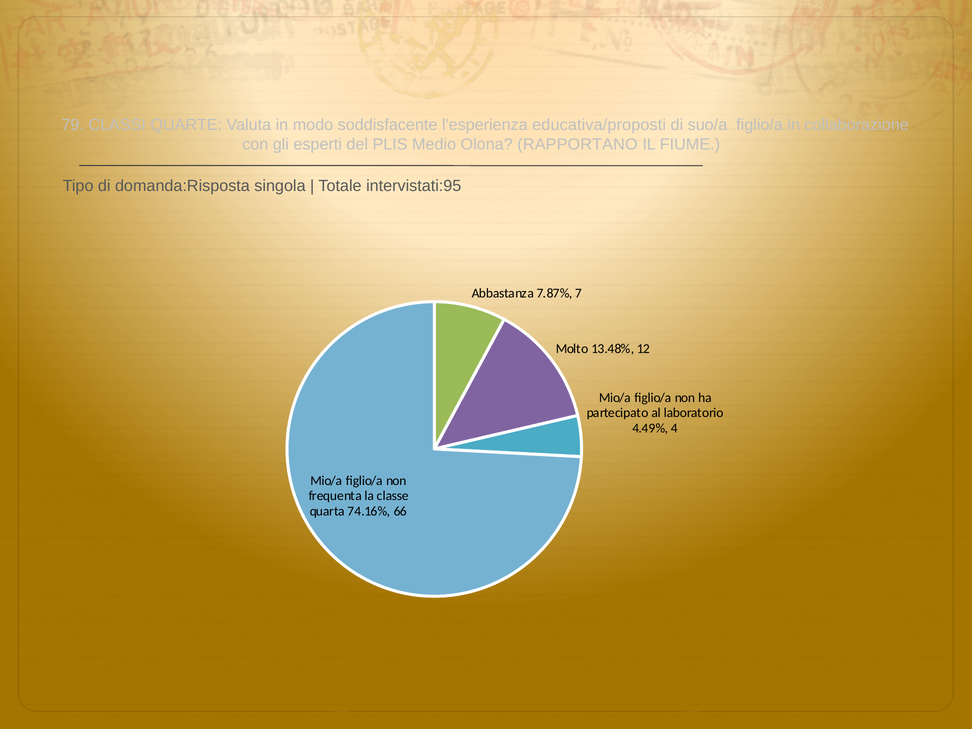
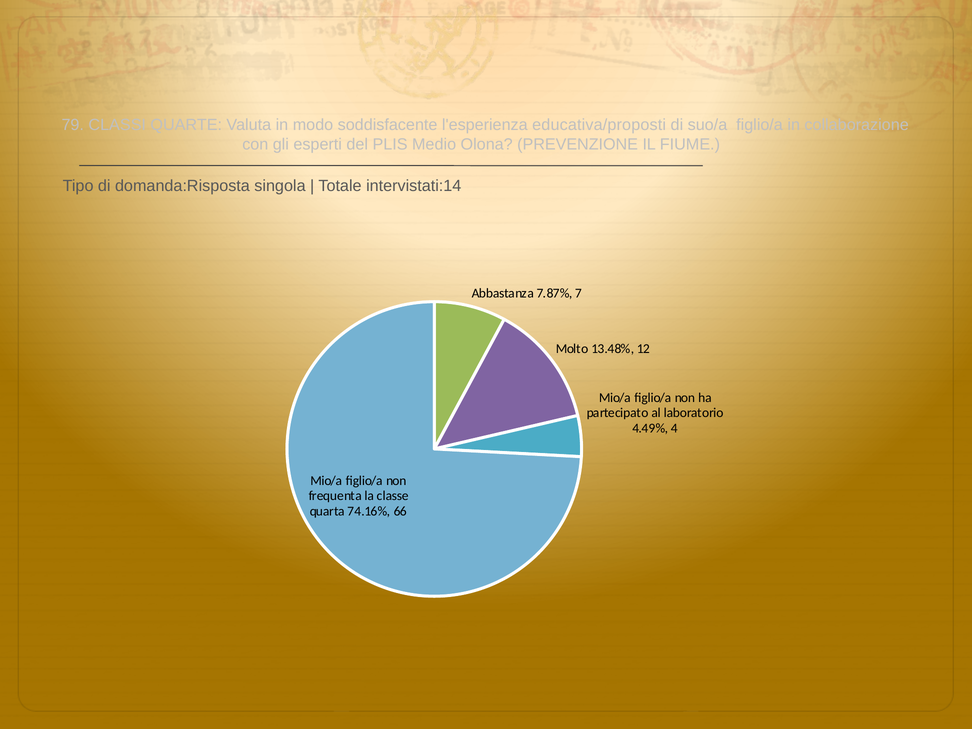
RAPPORTANO: RAPPORTANO -> PREVENZIONE
intervistati:95: intervistati:95 -> intervistati:14
